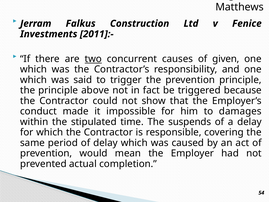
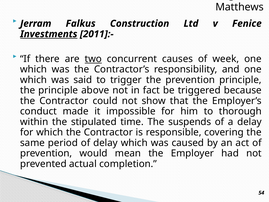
Investments underline: none -> present
given: given -> week
damages: damages -> thorough
